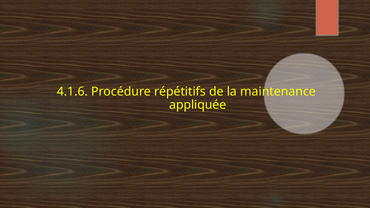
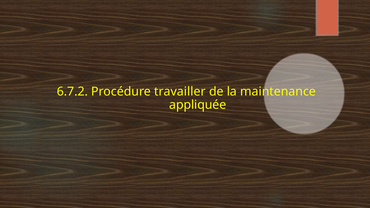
4.1.6: 4.1.6 -> 6.7.2
répétitifs: répétitifs -> travailler
